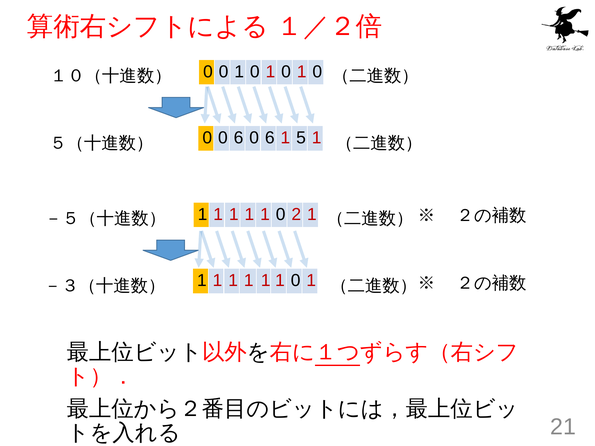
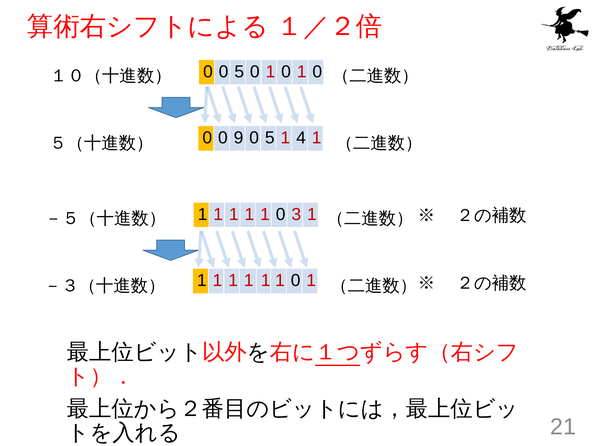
0 0 1: 1 -> 5
0 0 6: 6 -> 9
6 at (270, 138): 6 -> 5
5: 5 -> 4
2: 2 -> 3
